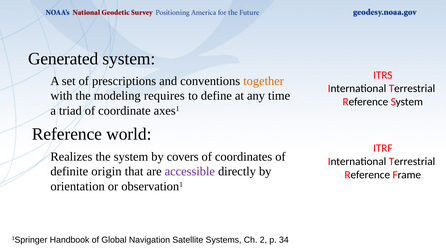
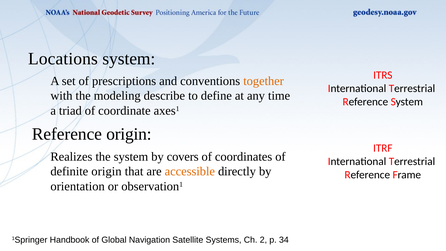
Generated: Generated -> Locations
requires: requires -> describe
Reference world: world -> origin
accessible colour: purple -> orange
